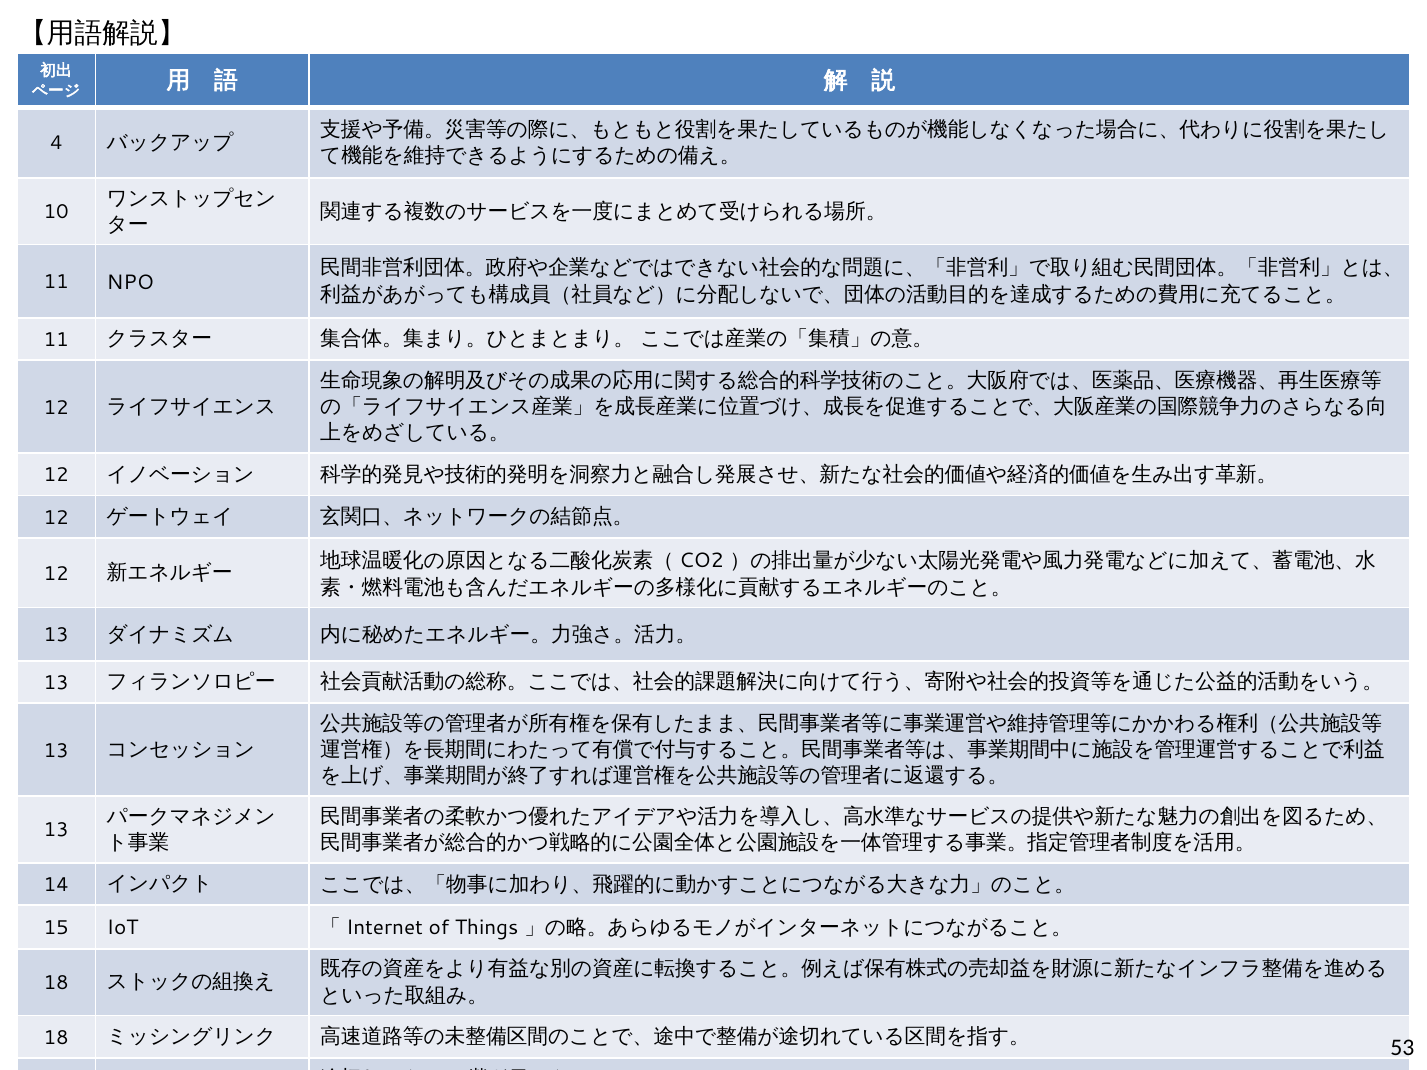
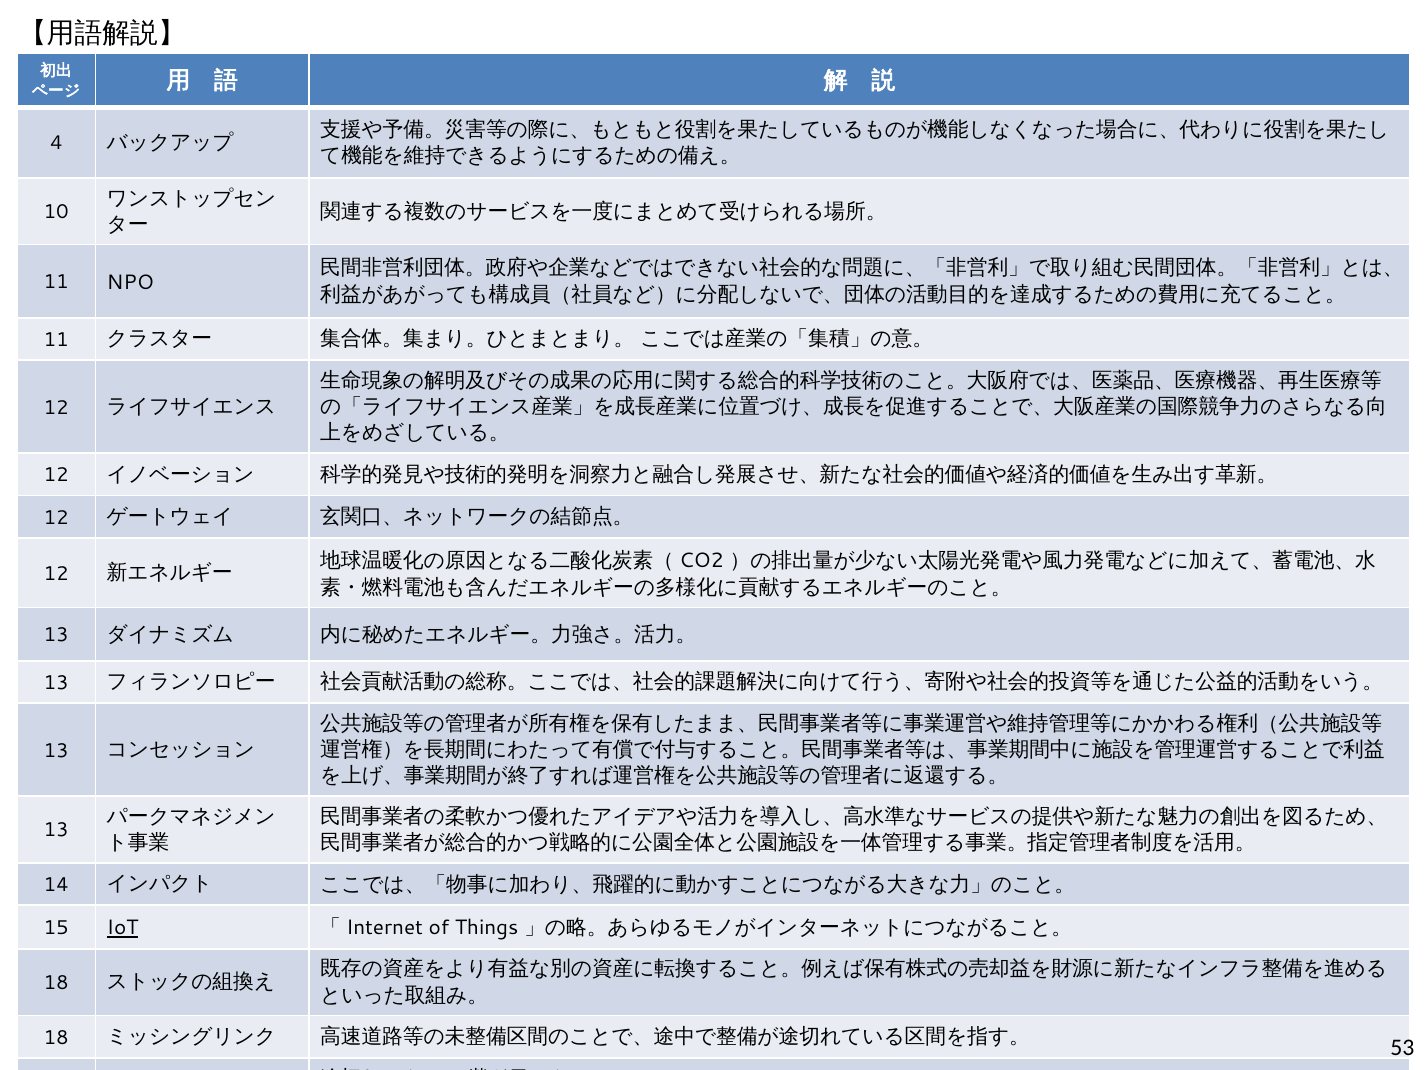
IoT underline: none -> present
